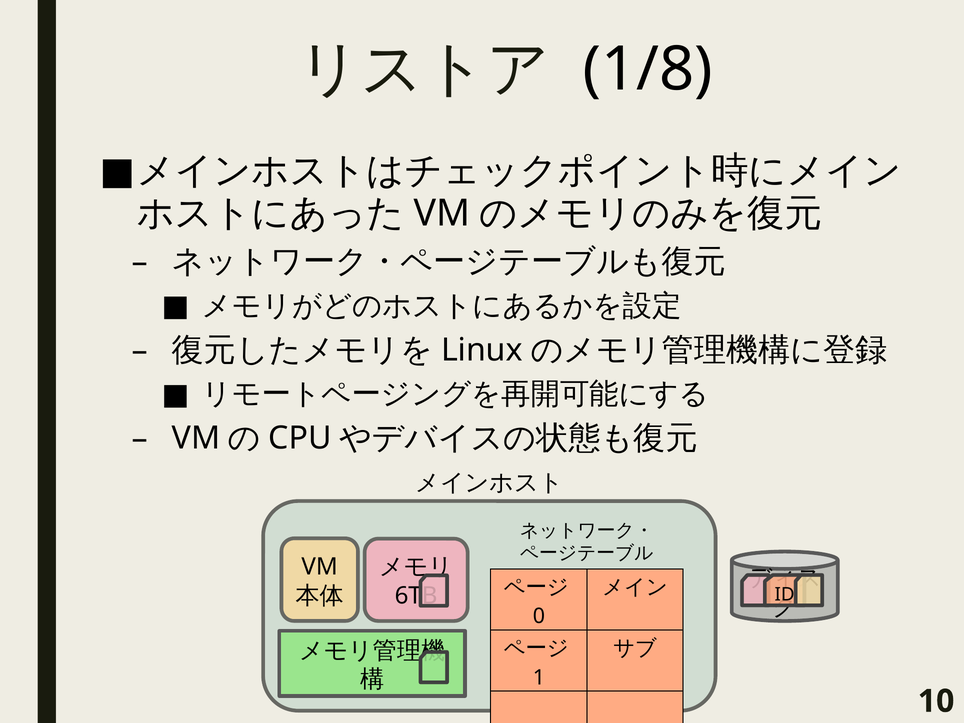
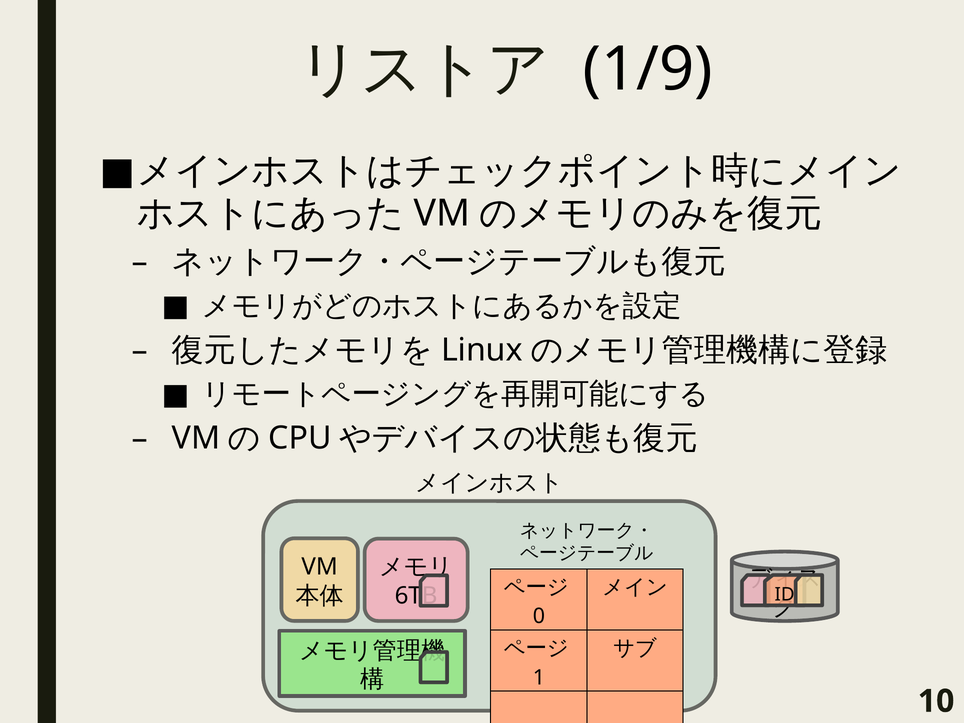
1/8: 1/8 -> 1/9
